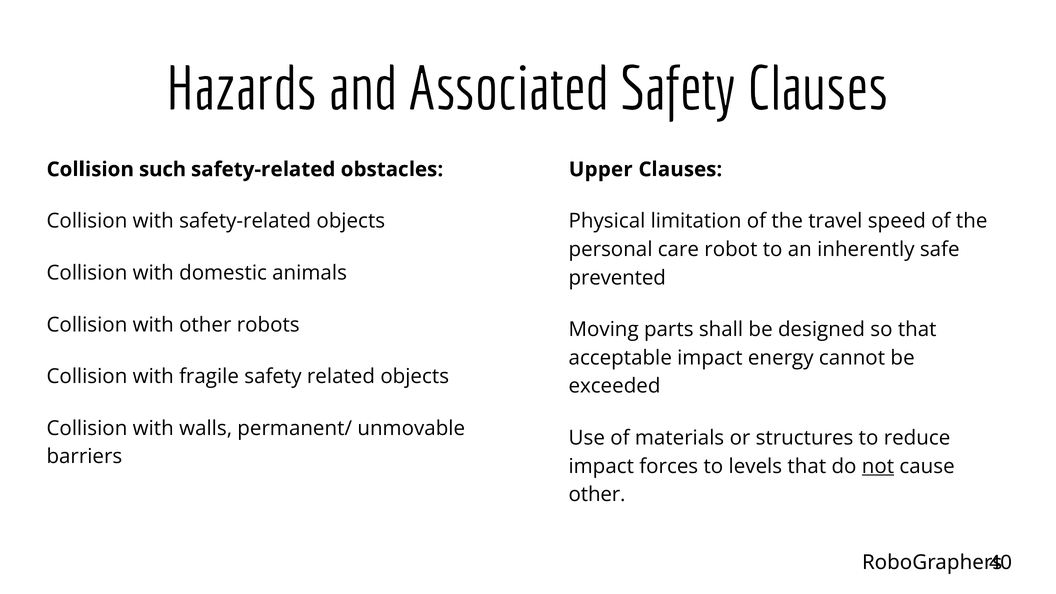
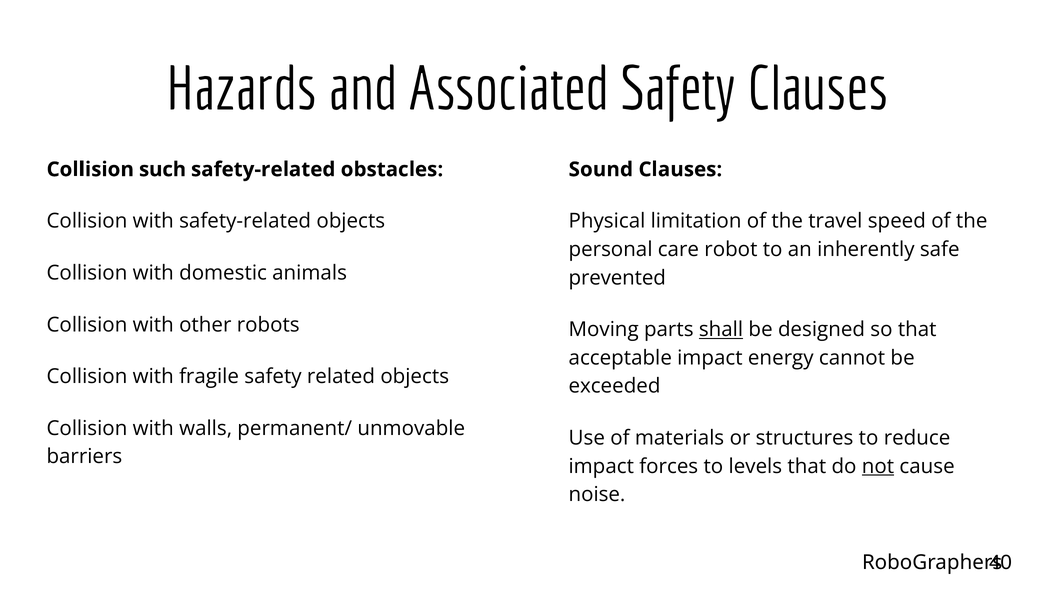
Upper: Upper -> Sound
shall underline: none -> present
other at (597, 495): other -> noise
